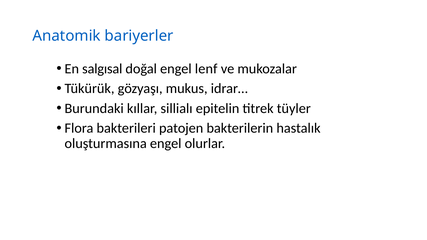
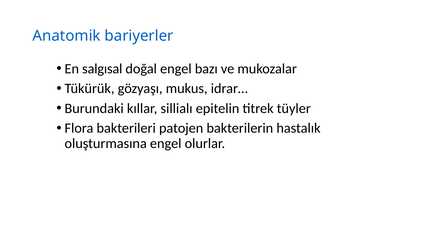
lenf: lenf -> bazı
